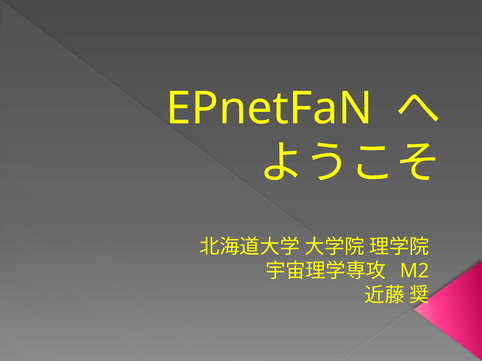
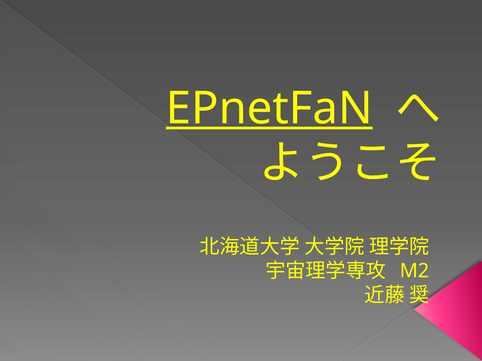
EPnetFaN underline: none -> present
